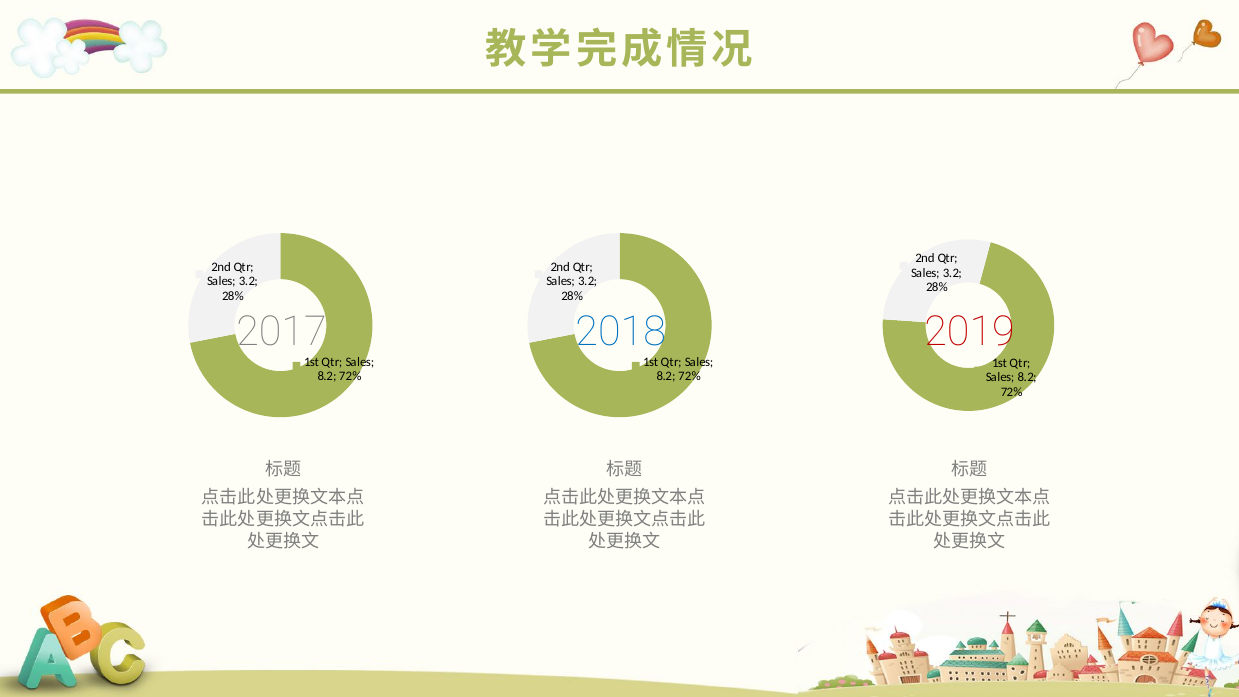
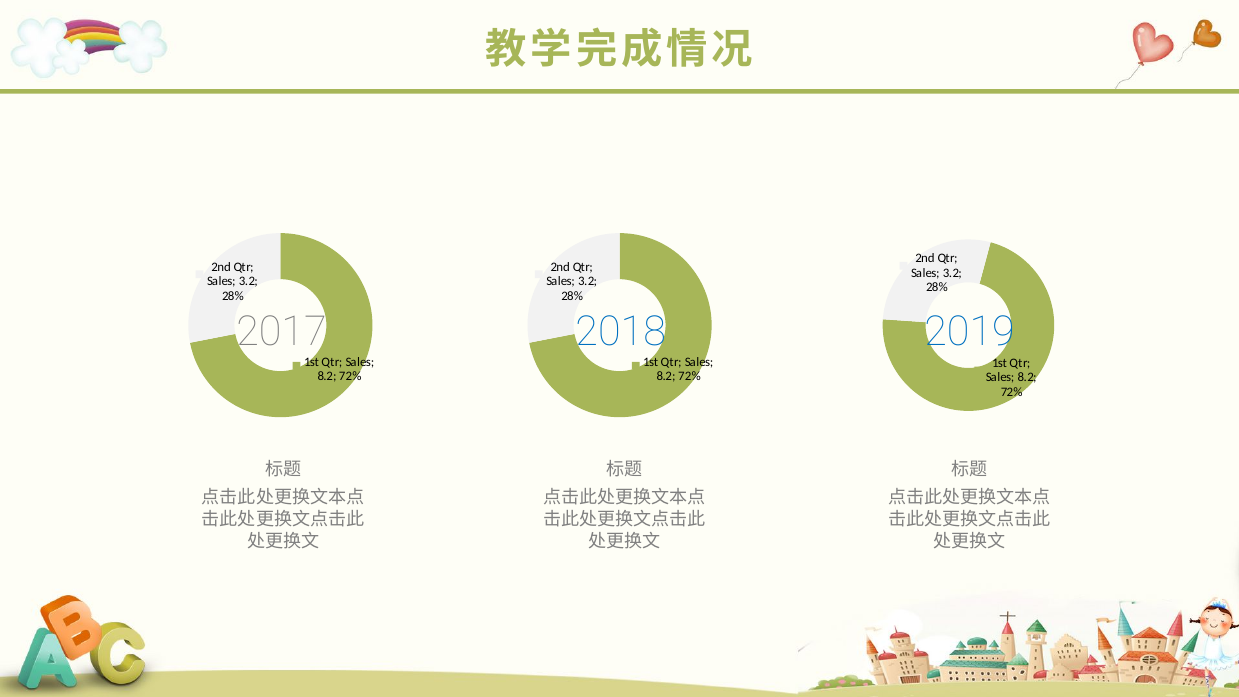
2019 colour: red -> blue
